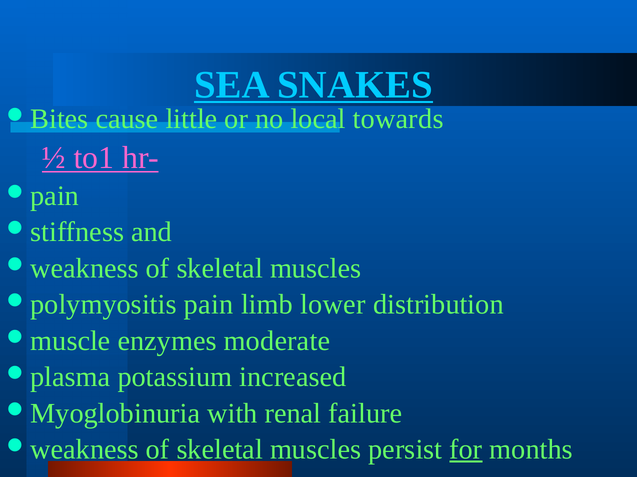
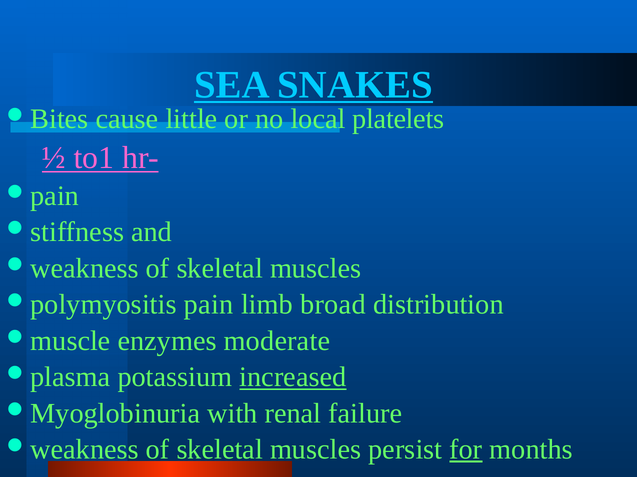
towards: towards -> platelets
lower: lower -> broad
increased underline: none -> present
